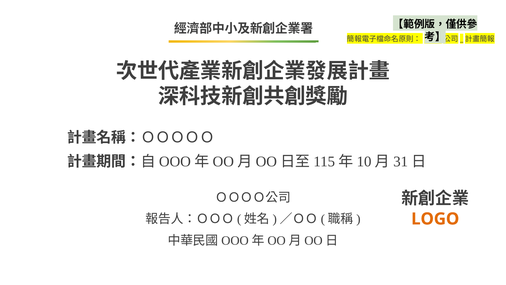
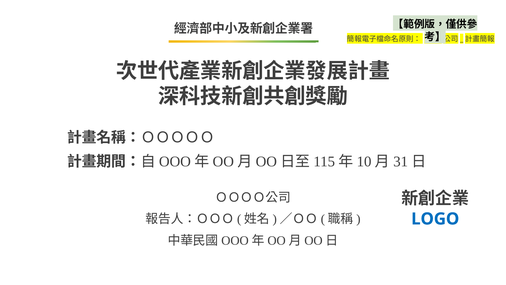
LOGO colour: orange -> blue
